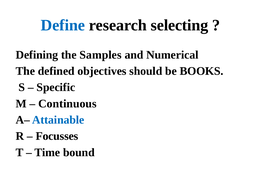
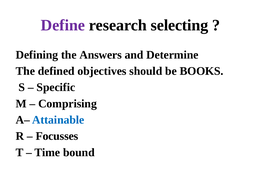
Define colour: blue -> purple
Samples: Samples -> Answers
Numerical: Numerical -> Determine
Continuous: Continuous -> Comprising
